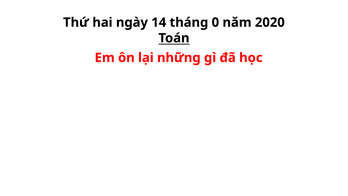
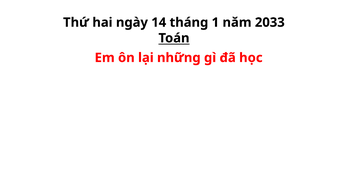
0: 0 -> 1
2020: 2020 -> 2033
